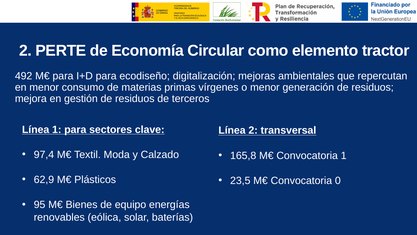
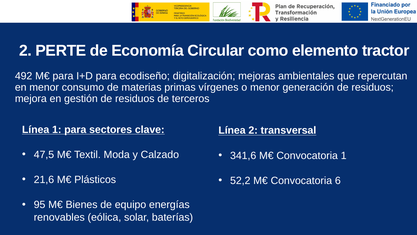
97,4: 97,4 -> 47,5
165,8: 165,8 -> 341,6
62,9: 62,9 -> 21,6
23,5: 23,5 -> 52,2
0: 0 -> 6
